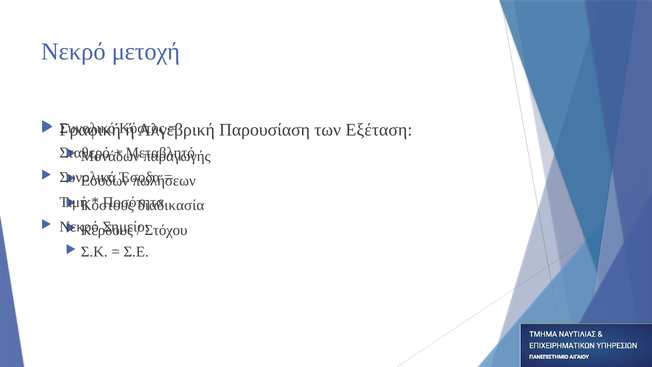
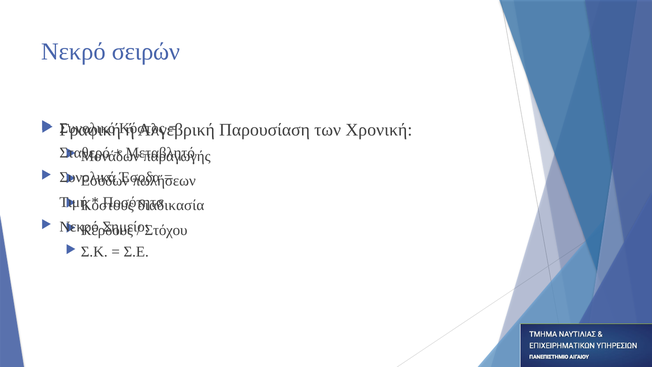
μετοχή: μετοχή -> σειρών
Εξέταση: Εξέταση -> Χρονική
